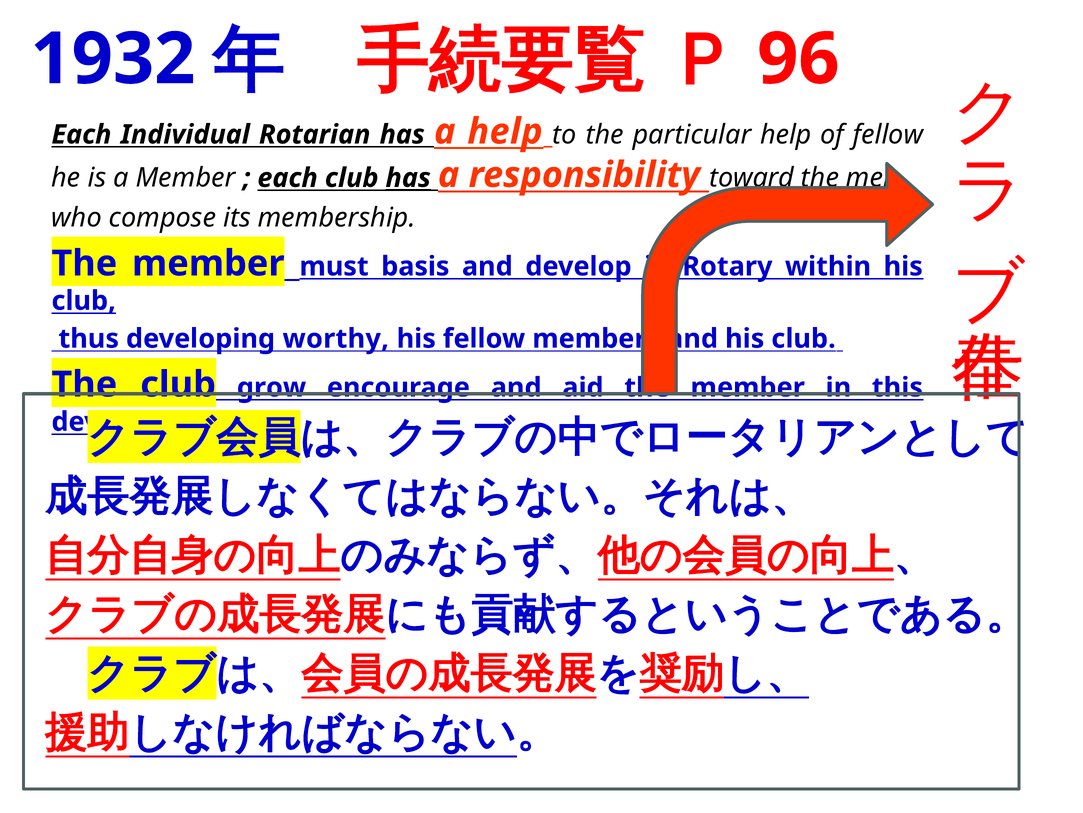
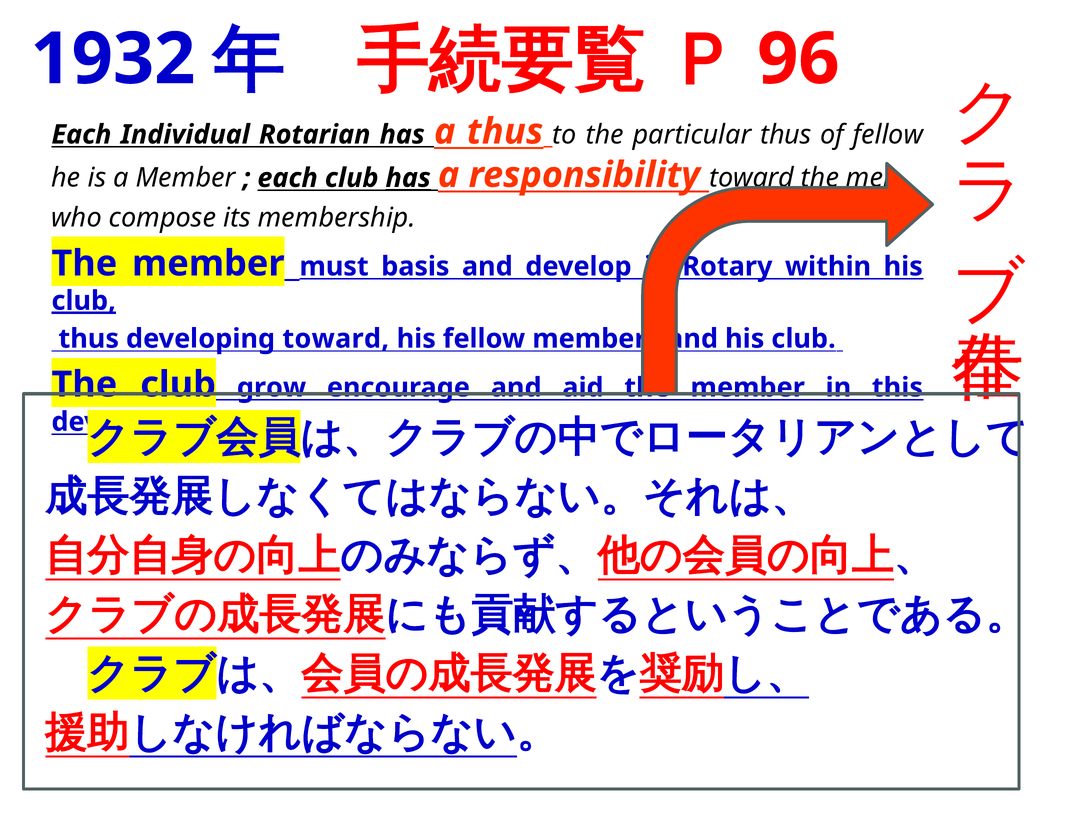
a help: help -> thus
particular help: help -> thus
club at (84, 301) underline: none -> present
developing worthy: worthy -> toward
